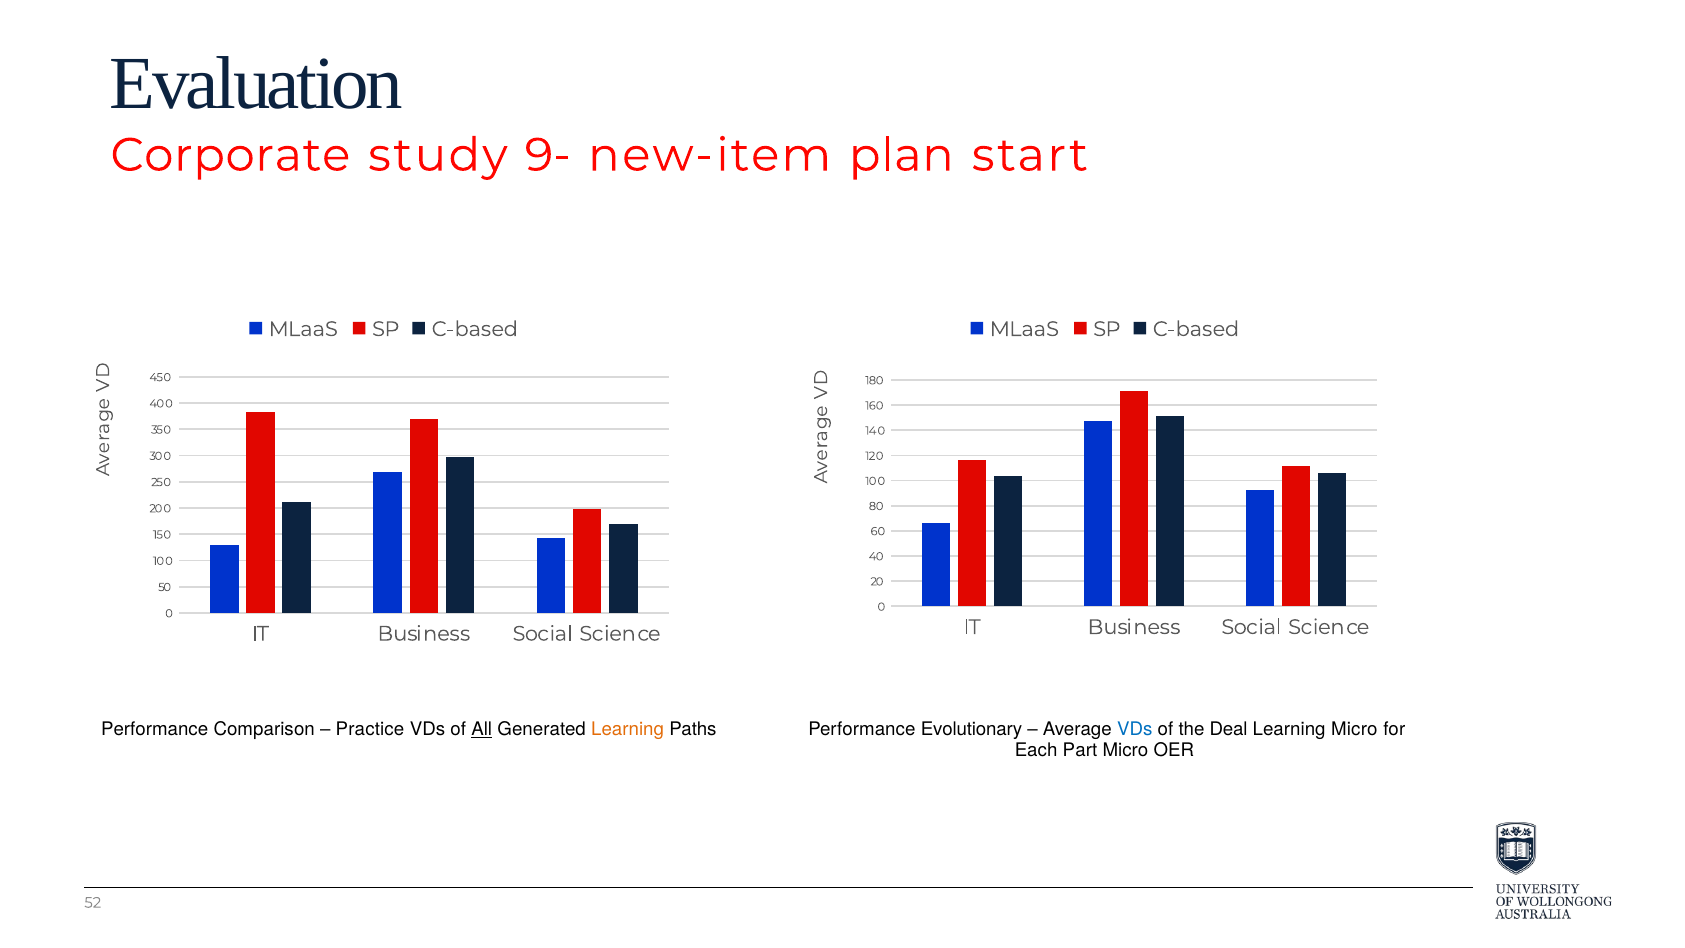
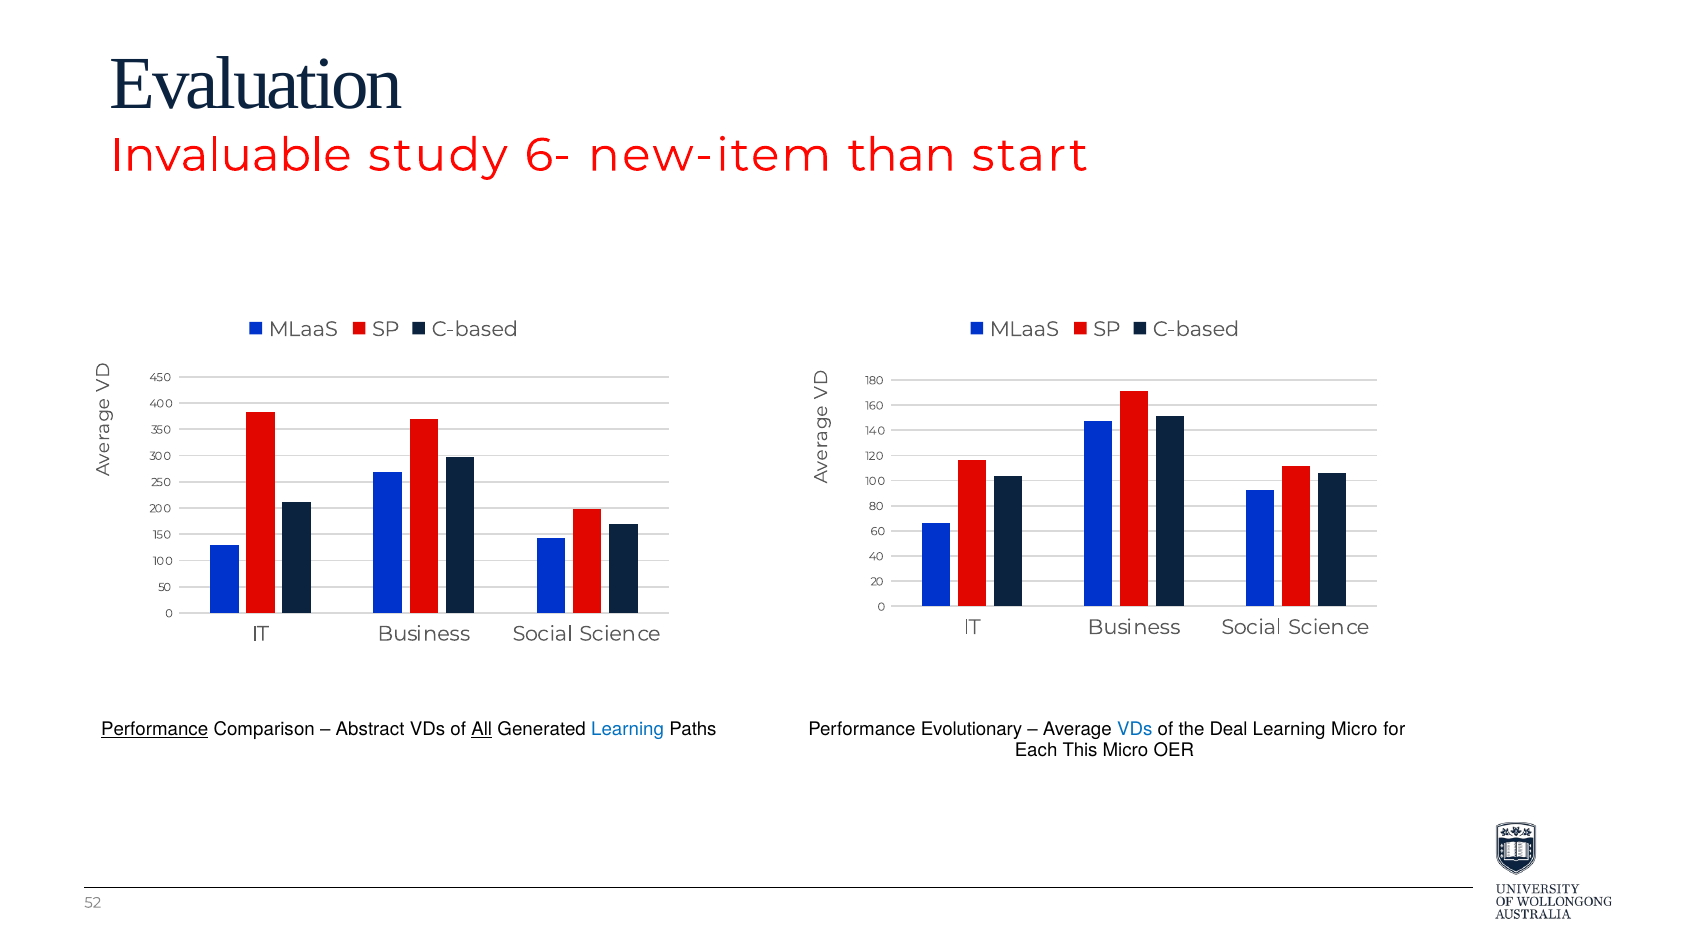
Corporate: Corporate -> Invaluable
9-: 9- -> 6-
plan: plan -> than
Performance at (155, 729) underline: none -> present
Practice: Practice -> Abstract
Learning at (628, 729) colour: orange -> blue
Part: Part -> This
